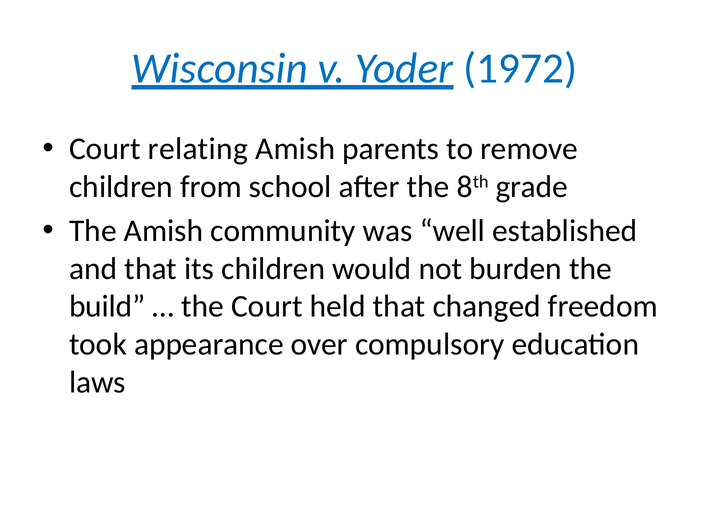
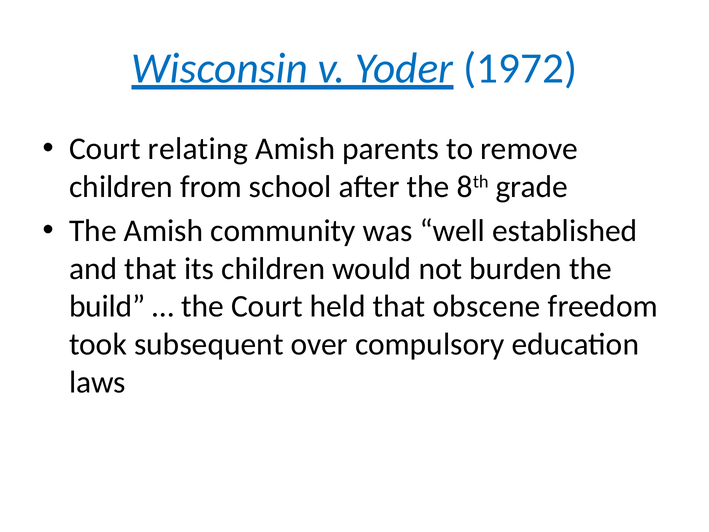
changed: changed -> obscene
appearance: appearance -> subsequent
